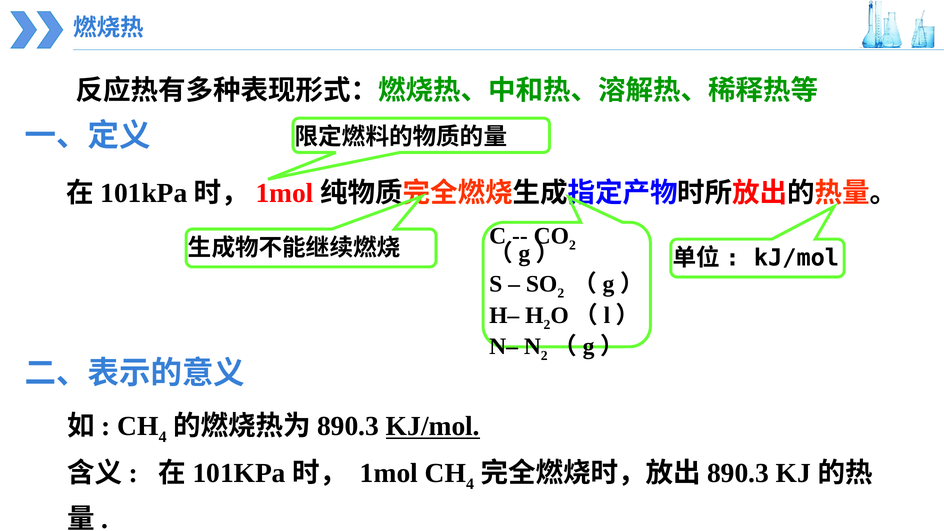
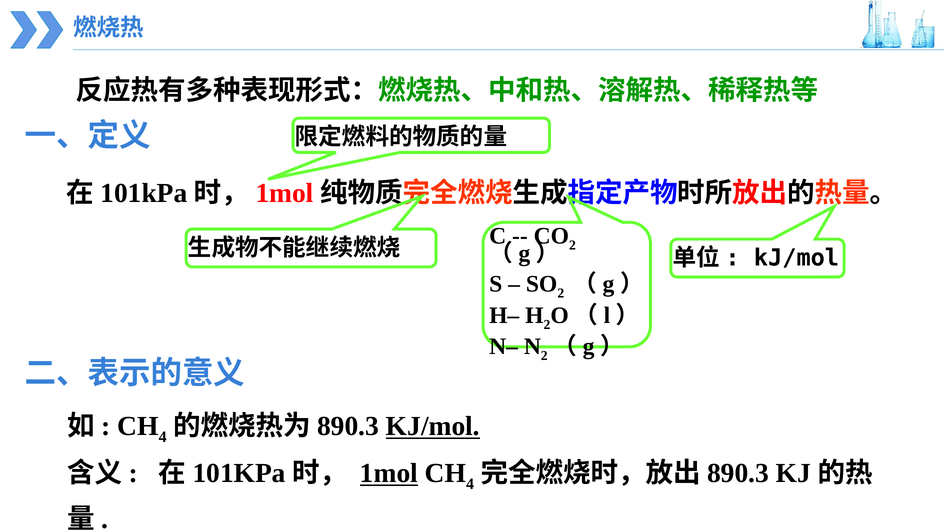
1mol at (389, 473) underline: none -> present
